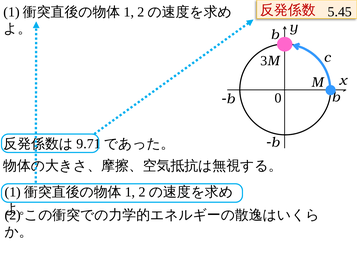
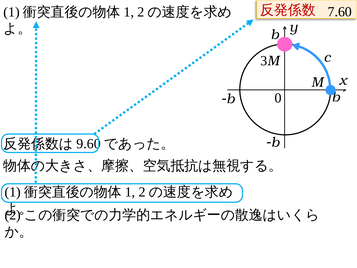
5.45: 5.45 -> 7.60
9.71: 9.71 -> 9.60
